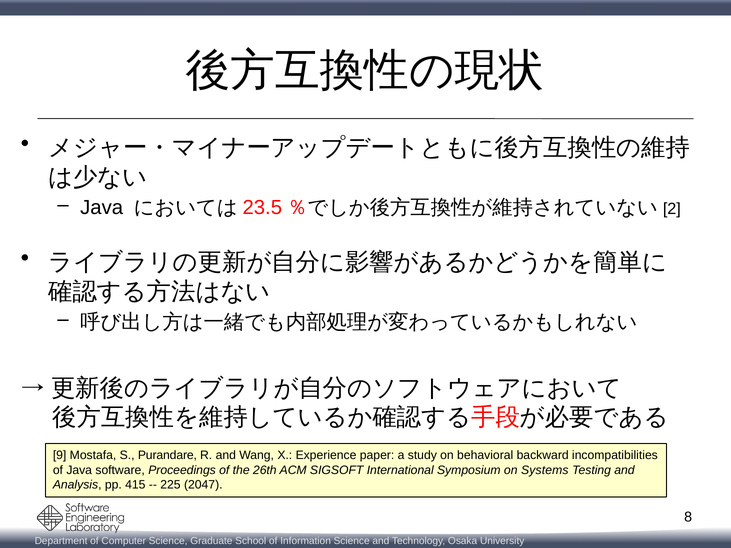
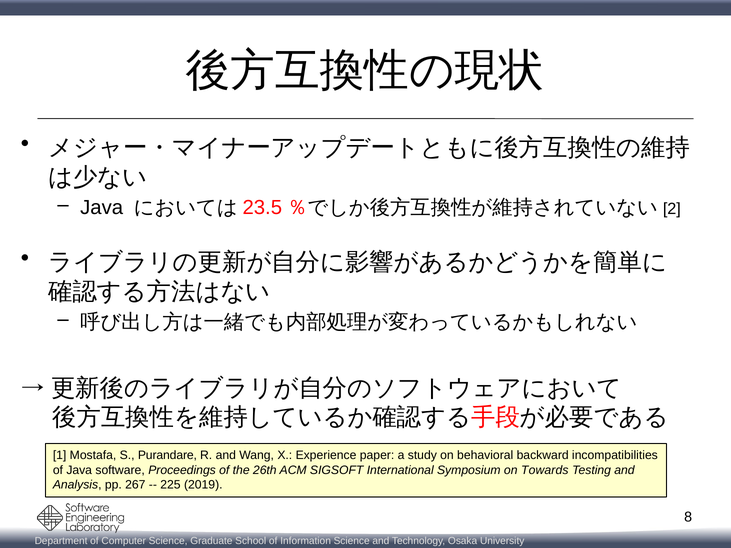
9: 9 -> 1
Systems: Systems -> Towards
415: 415 -> 267
2047: 2047 -> 2019
